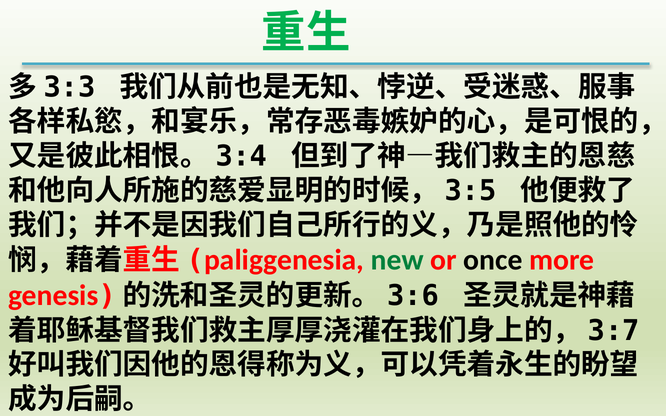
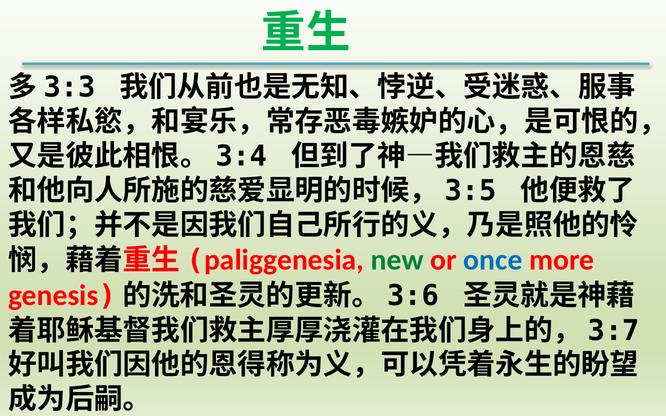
once colour: black -> blue
